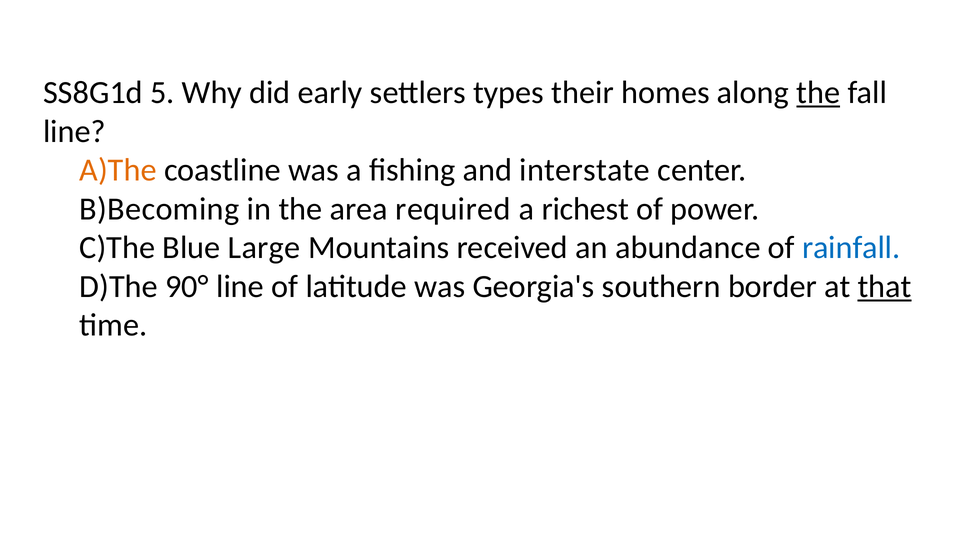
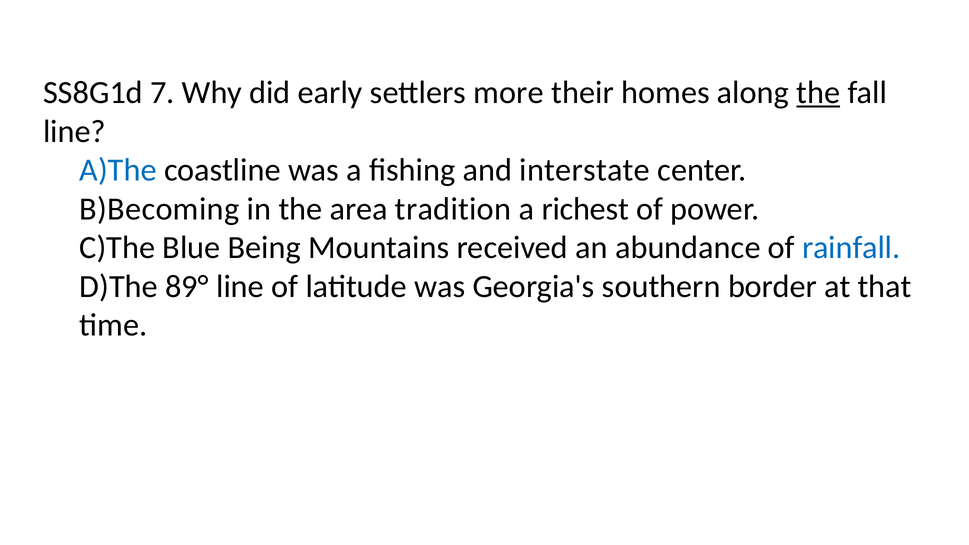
5: 5 -> 7
types: types -> more
A)The colour: orange -> blue
required: required -> tradition
Large: Large -> Being
90°: 90° -> 89°
that underline: present -> none
